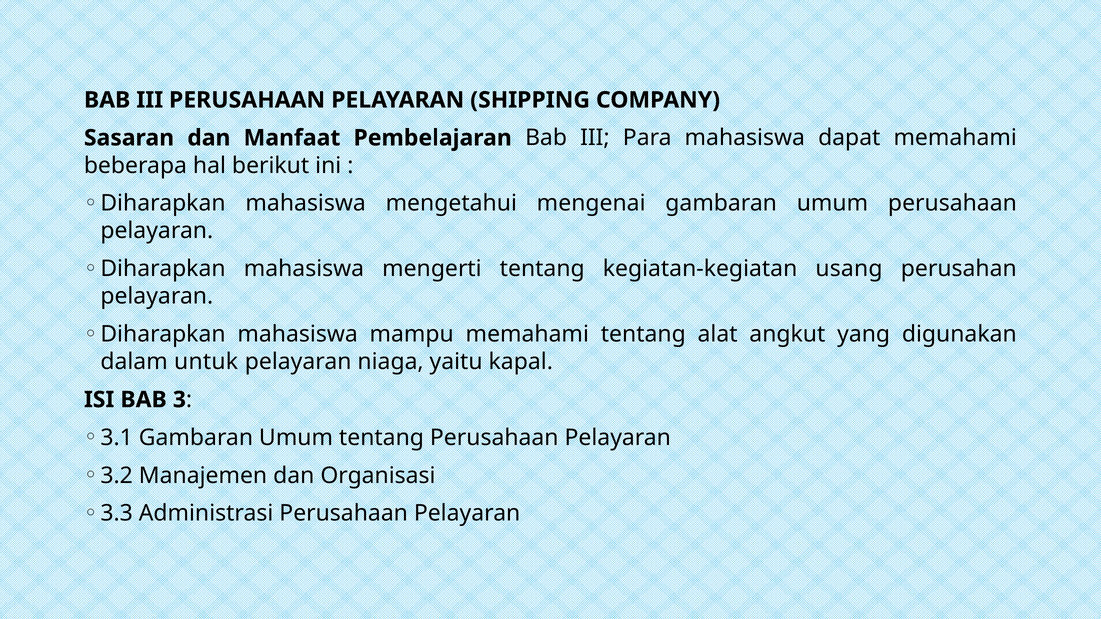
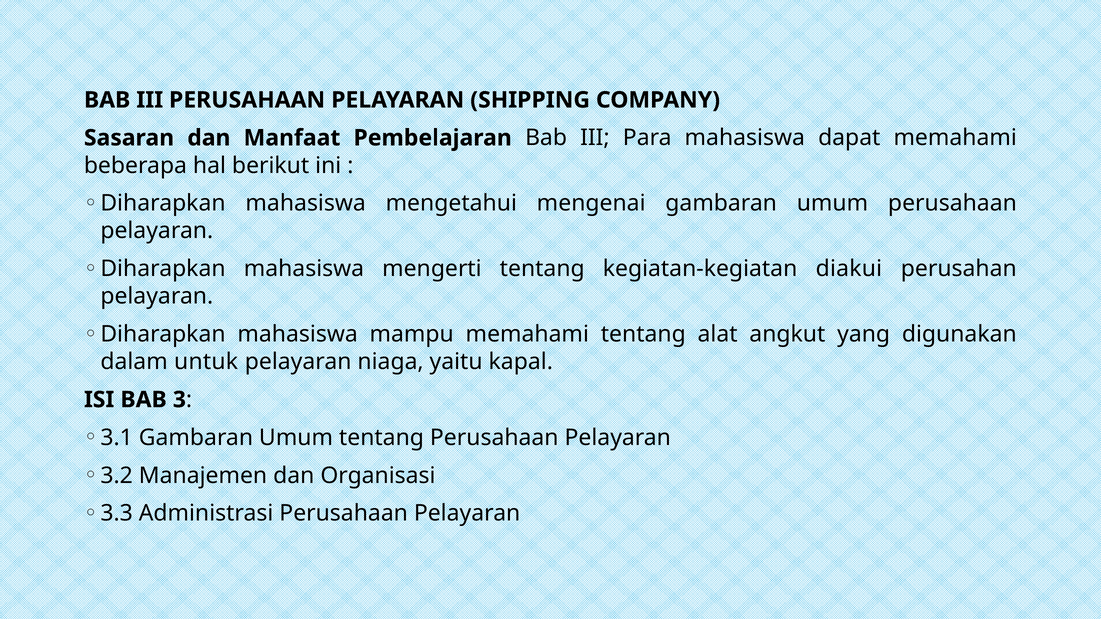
usang: usang -> diakui
